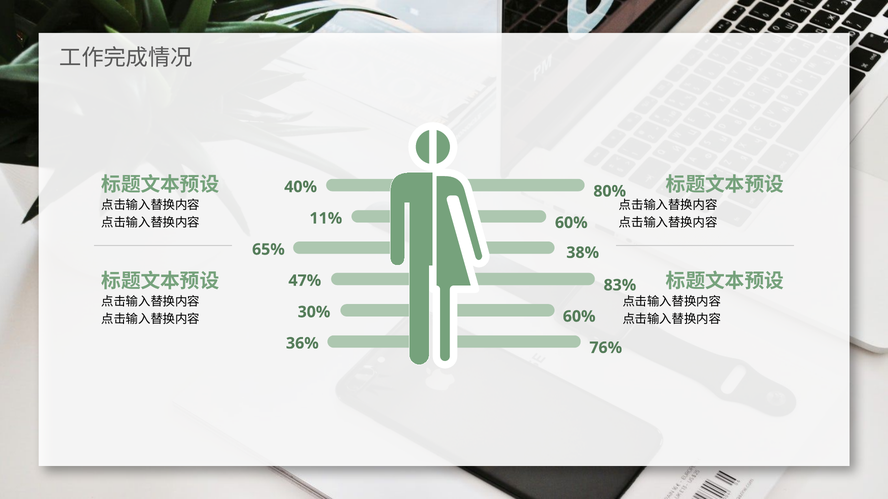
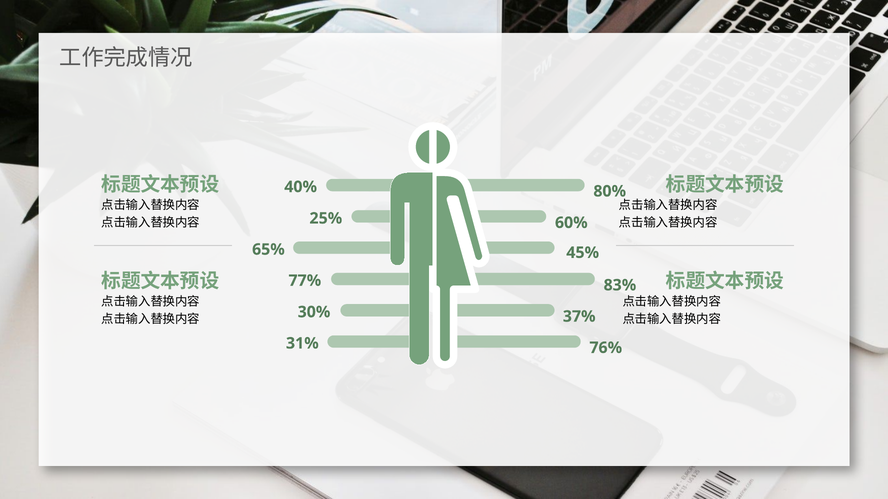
11%: 11% -> 25%
38%: 38% -> 45%
47%: 47% -> 77%
60% at (579, 317): 60% -> 37%
36%: 36% -> 31%
